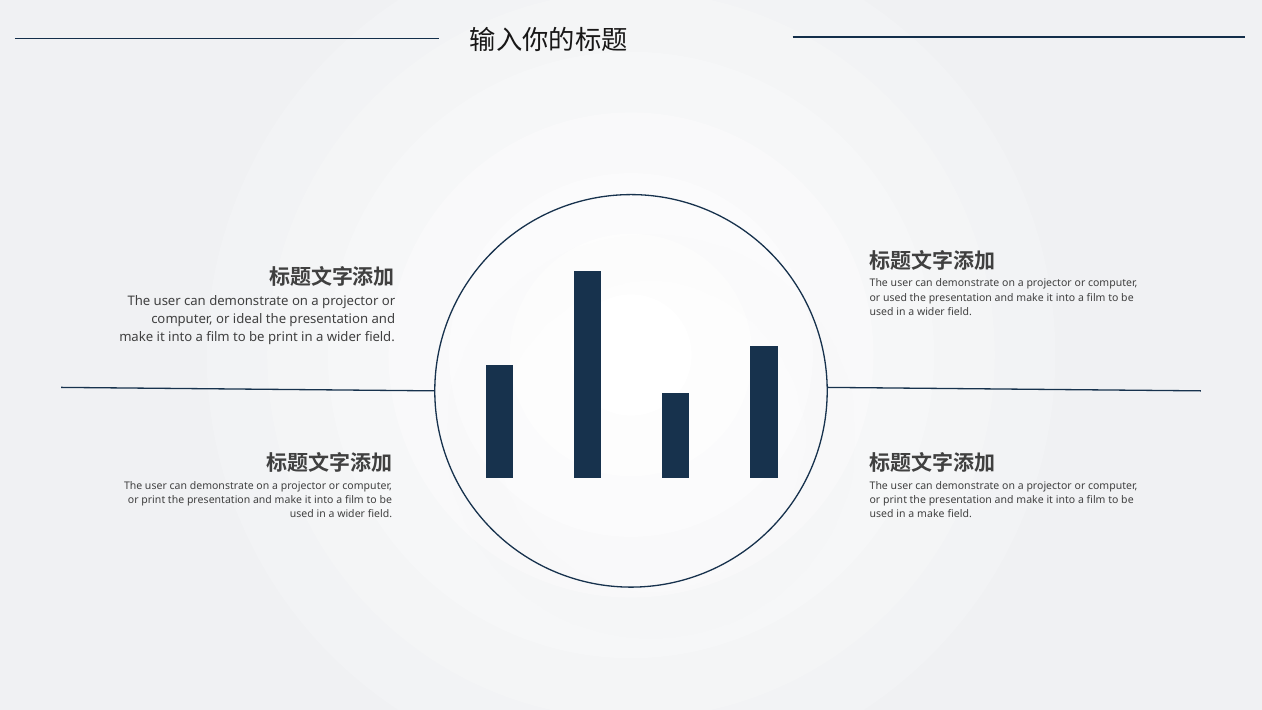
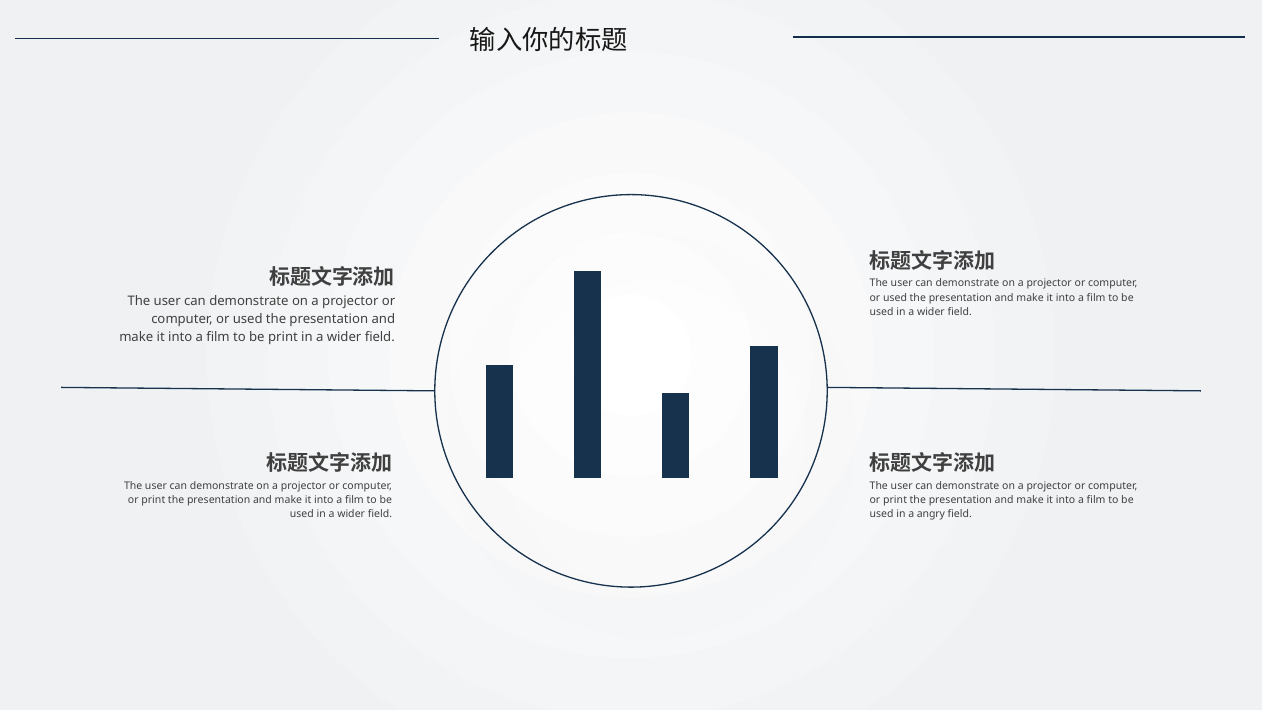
ideal at (248, 319): ideal -> used
a make: make -> angry
